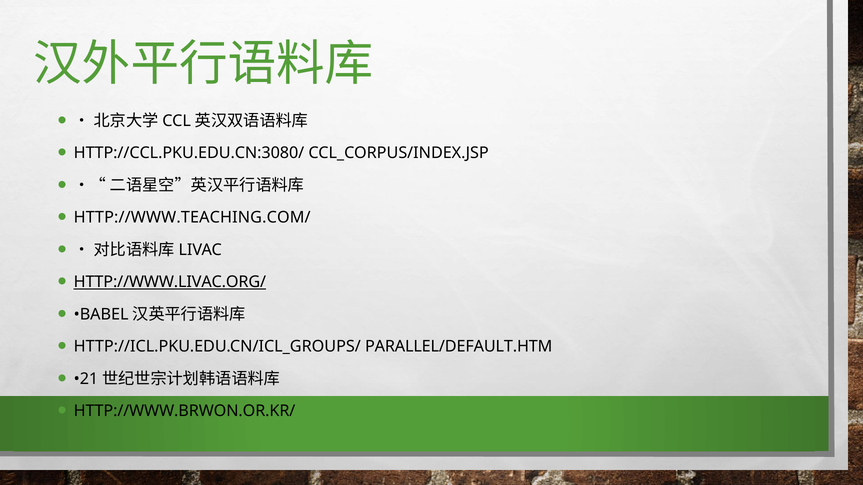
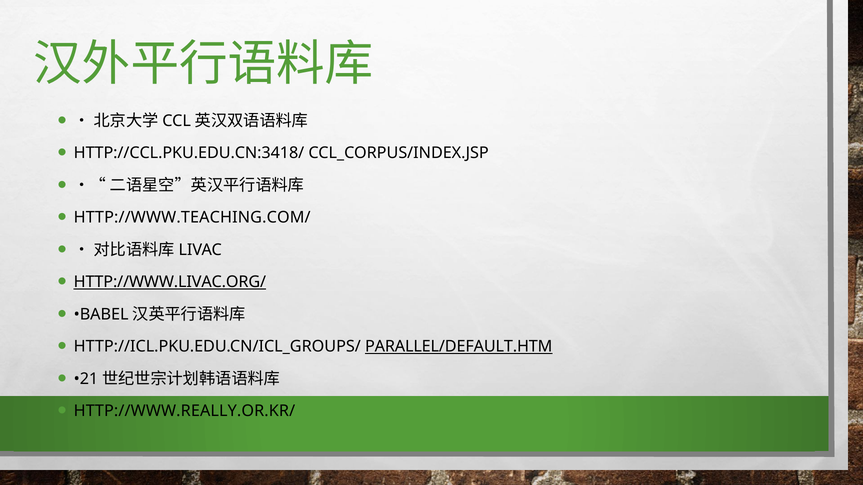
HTTP://CCL.PKU.EDU.CN:3080/: HTTP://CCL.PKU.EDU.CN:3080/ -> HTTP://CCL.PKU.EDU.CN:3418/
PARALLEL/DEFAULT.HTM underline: none -> present
HTTP://WWW.BRWON.OR.KR/: HTTP://WWW.BRWON.OR.KR/ -> HTTP://WWW.REALLY.OR.KR/
